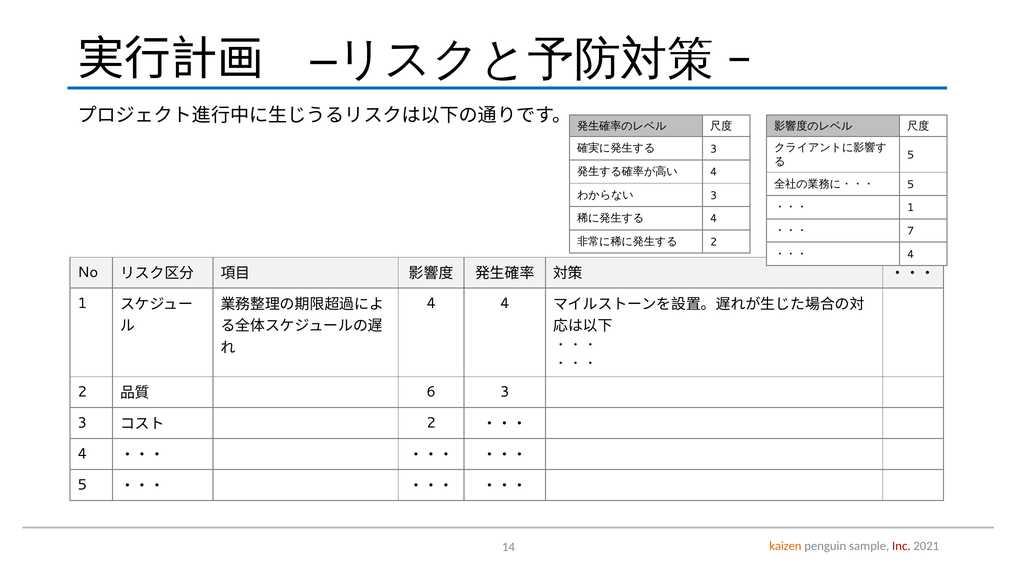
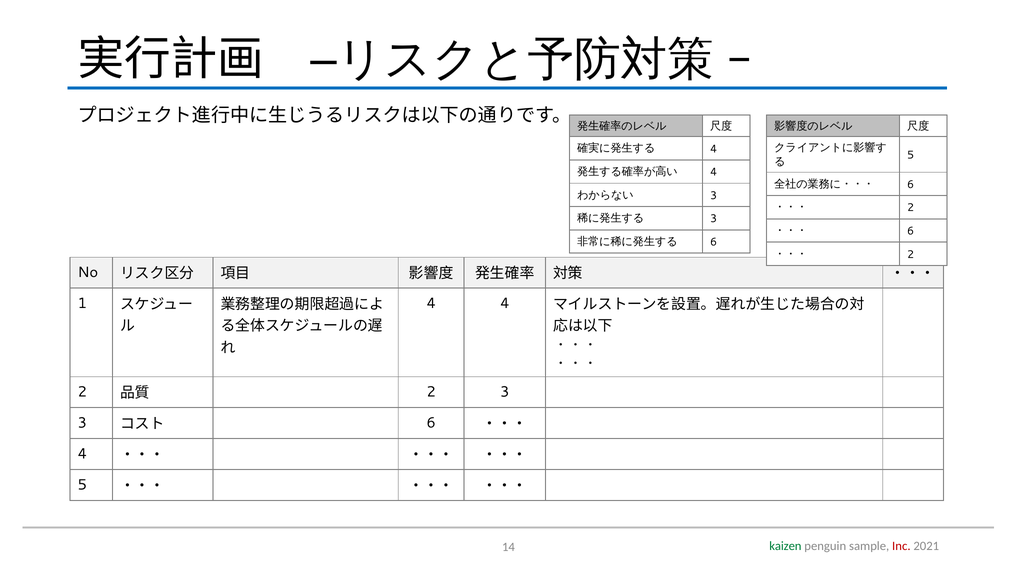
3 at (714, 149): 3 -> 4
5 at (911, 185): 5 -> 6
1 at (911, 208): 1 -> 2
4 at (714, 219): 4 -> 3
7 at (911, 231): 7 -> 6
2 at (714, 242): 2 -> 6
4 at (911, 254): 4 -> 2
6 at (431, 392): 6 -> 2
2 at (431, 423): 2 -> 6
kaizen colour: orange -> green
